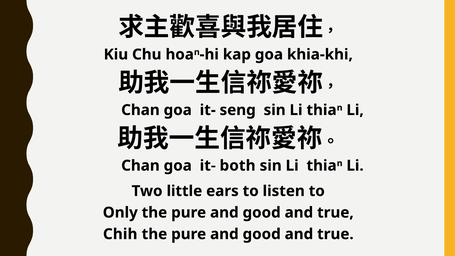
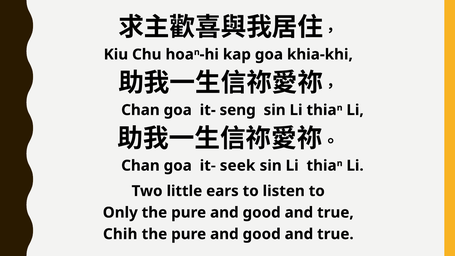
both: both -> seek
